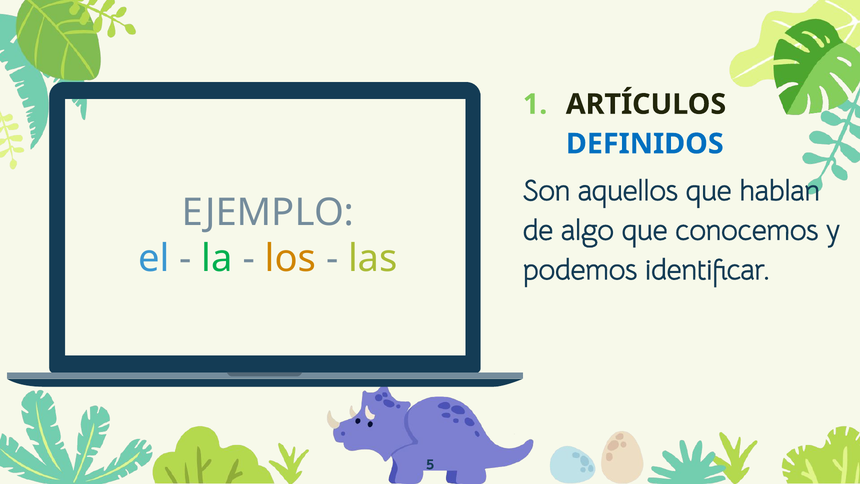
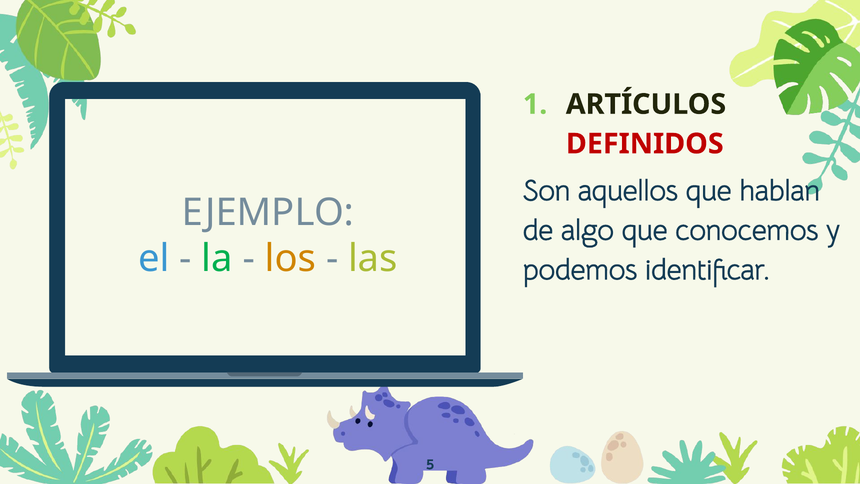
DEFINIDOS colour: blue -> red
